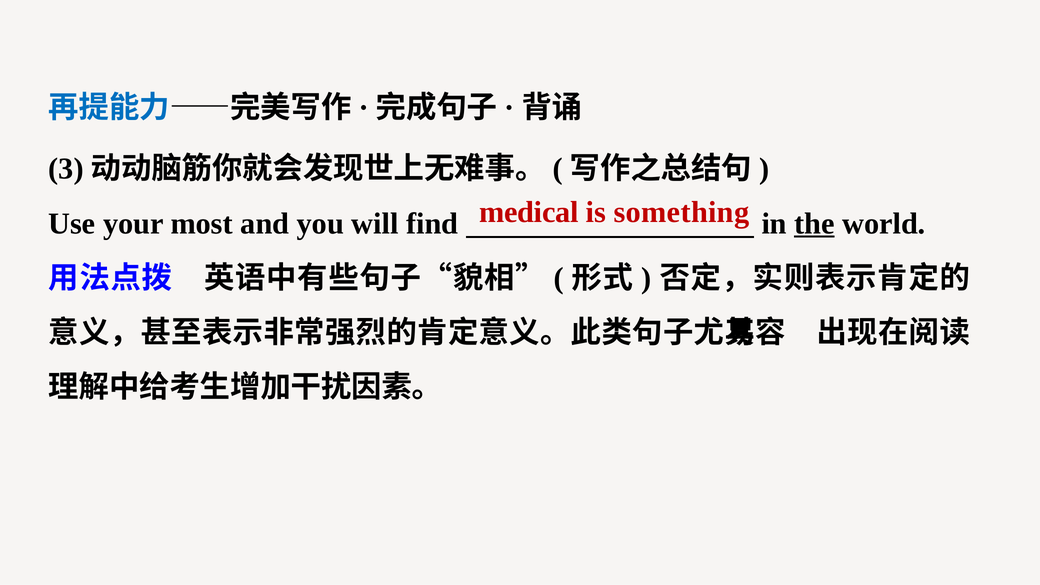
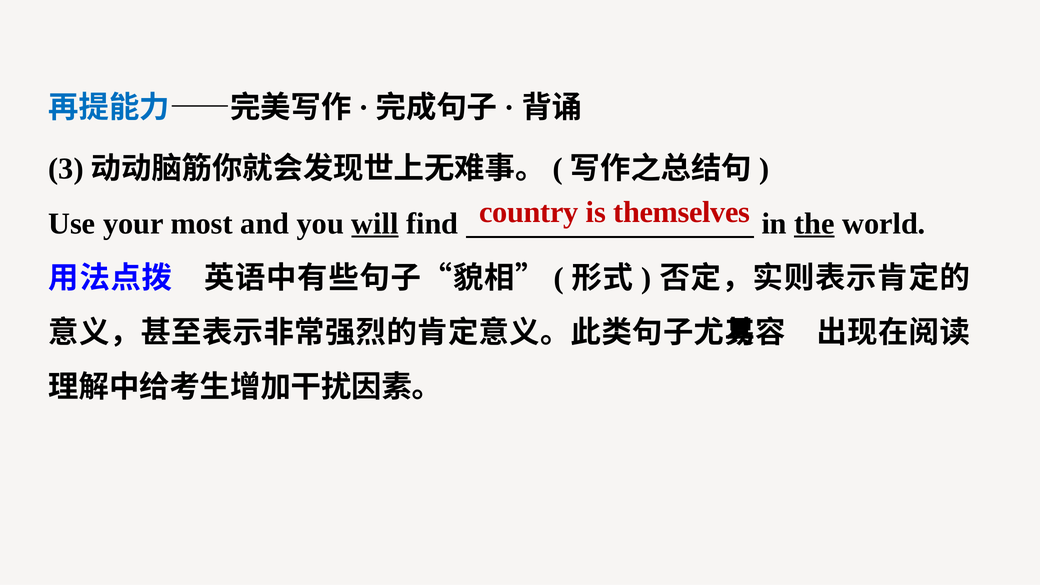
medical: medical -> country
something: something -> themselves
will underline: none -> present
